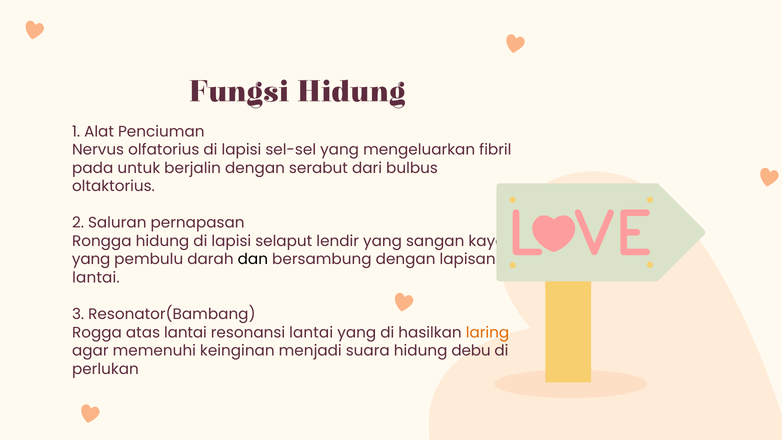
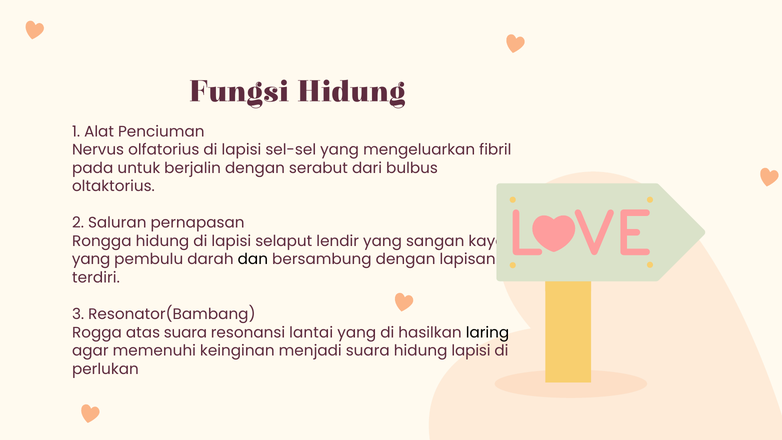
lantai at (96, 278): lantai -> terdiri
atas lantai: lantai -> suara
laring colour: orange -> black
hidung debu: debu -> lapisi
